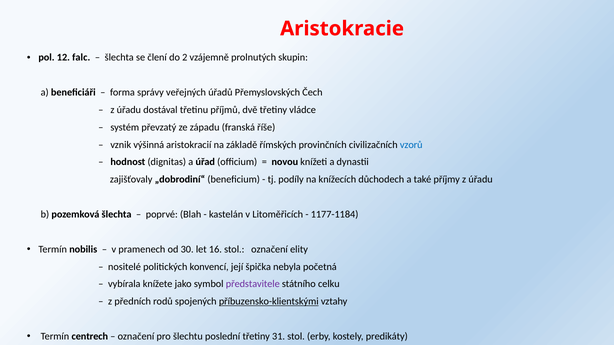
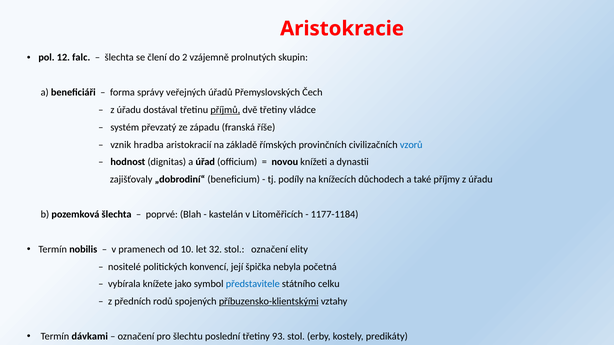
příjmů underline: none -> present
výšinná: výšinná -> hradba
30: 30 -> 10
16: 16 -> 32
představitele colour: purple -> blue
centrech: centrech -> dávkami
31: 31 -> 93
